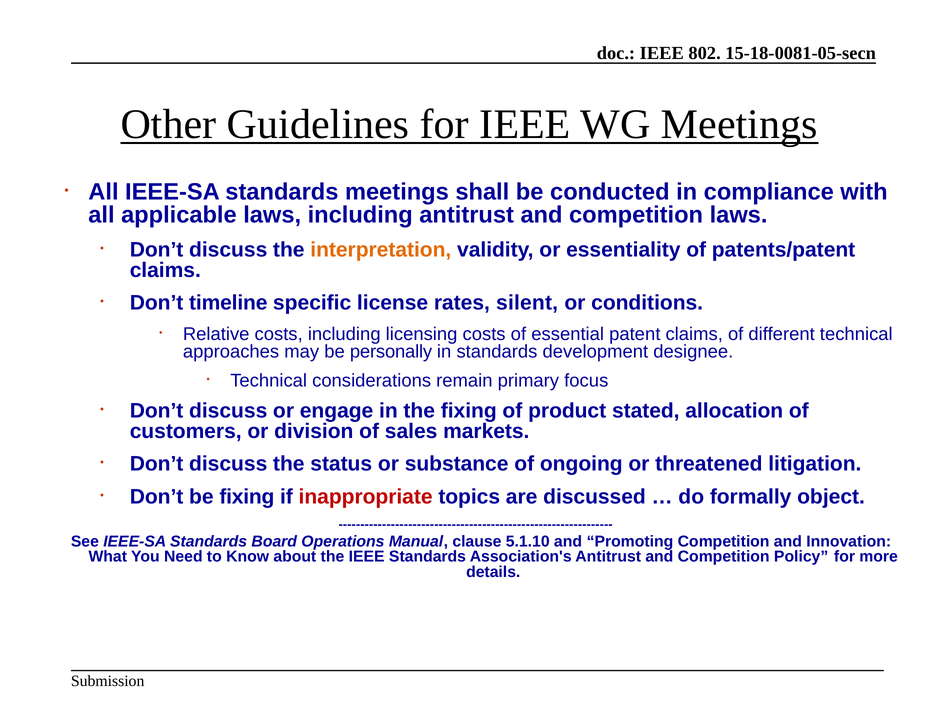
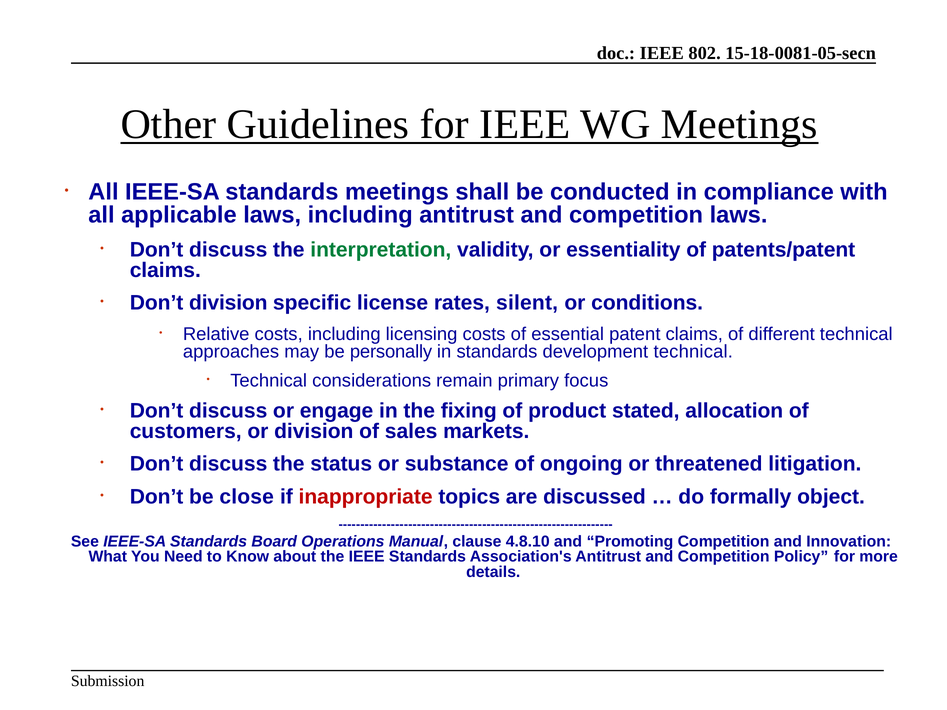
interpretation colour: orange -> green
Don’t timeline: timeline -> division
development designee: designee -> technical
be fixing: fixing -> close
5.1.10: 5.1.10 -> 4.8.10
